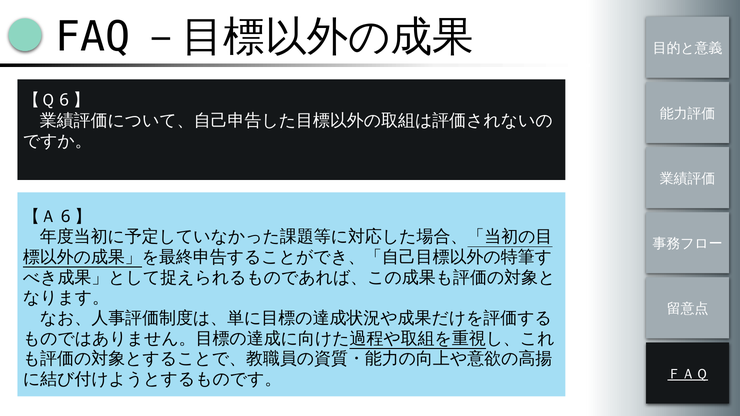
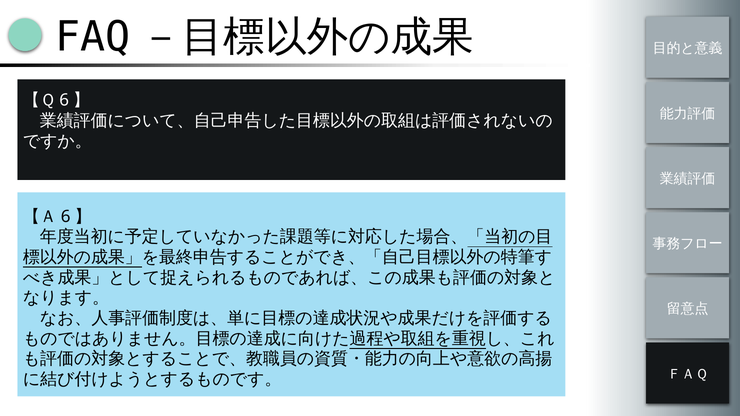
ＦＡＱ underline: present -> none
